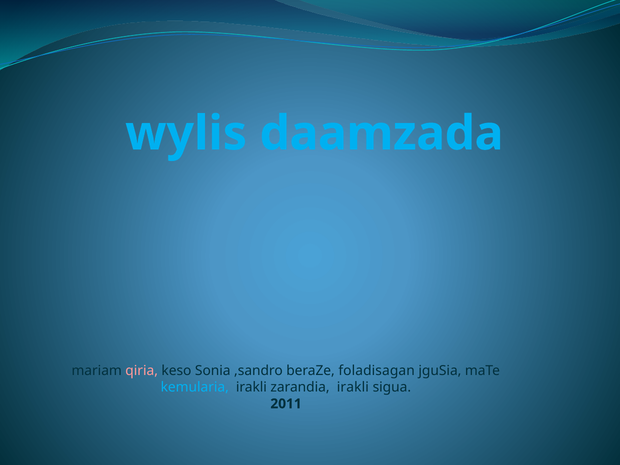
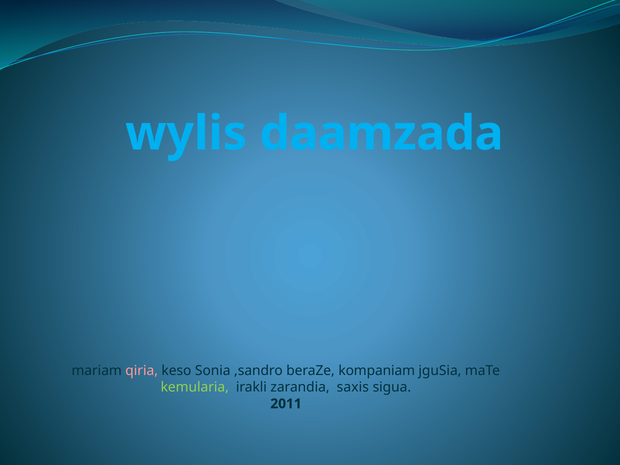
foladisagan: foladisagan -> kompaniam
kemularia colour: light blue -> light green
zarandia irakli: irakli -> saxis
